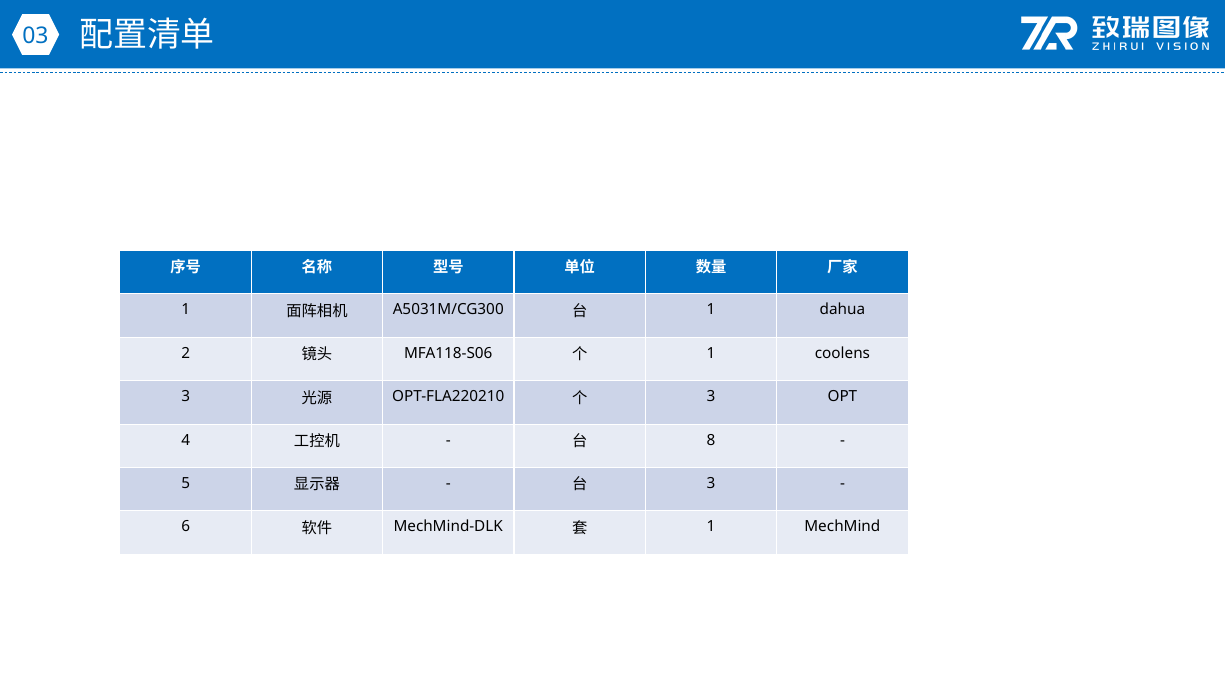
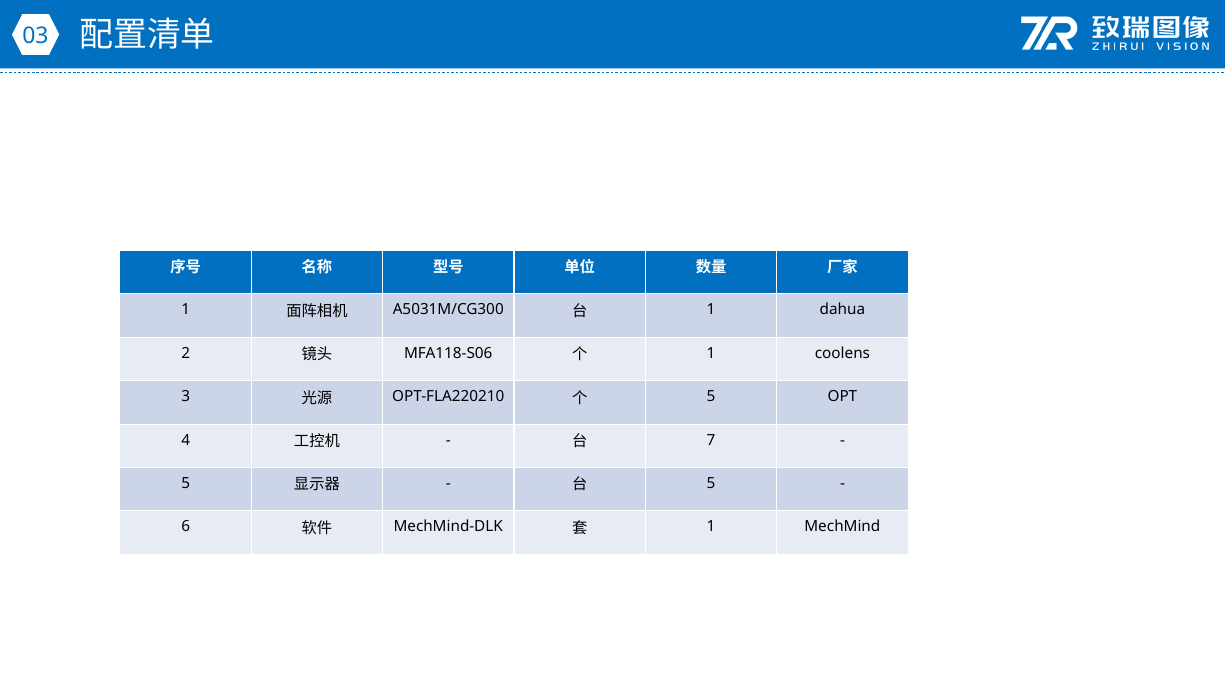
3 at (711, 397): 3 -> 5
8: 8 -> 7
3 at (711, 483): 3 -> 5
